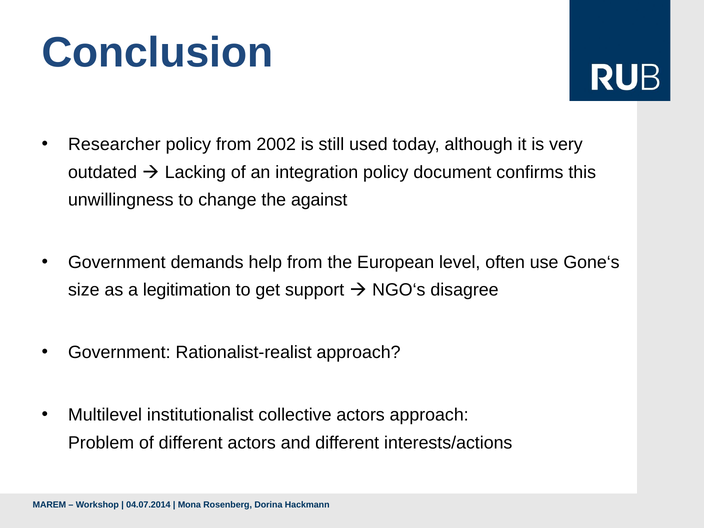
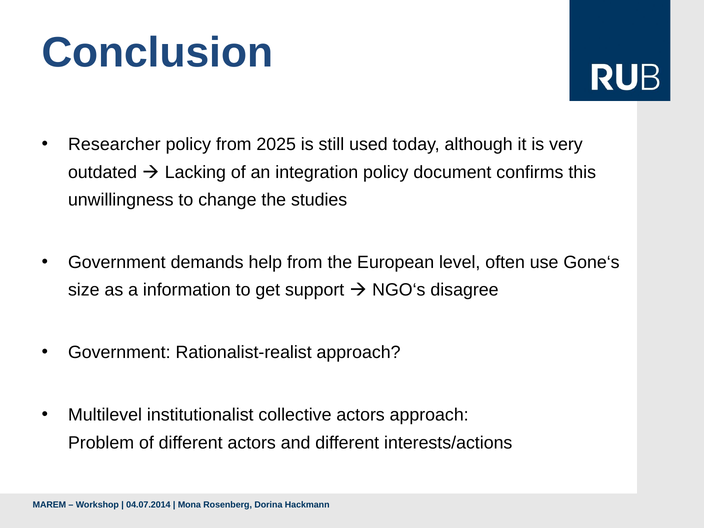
2002: 2002 -> 2025
against: against -> studies
legitimation: legitimation -> information
